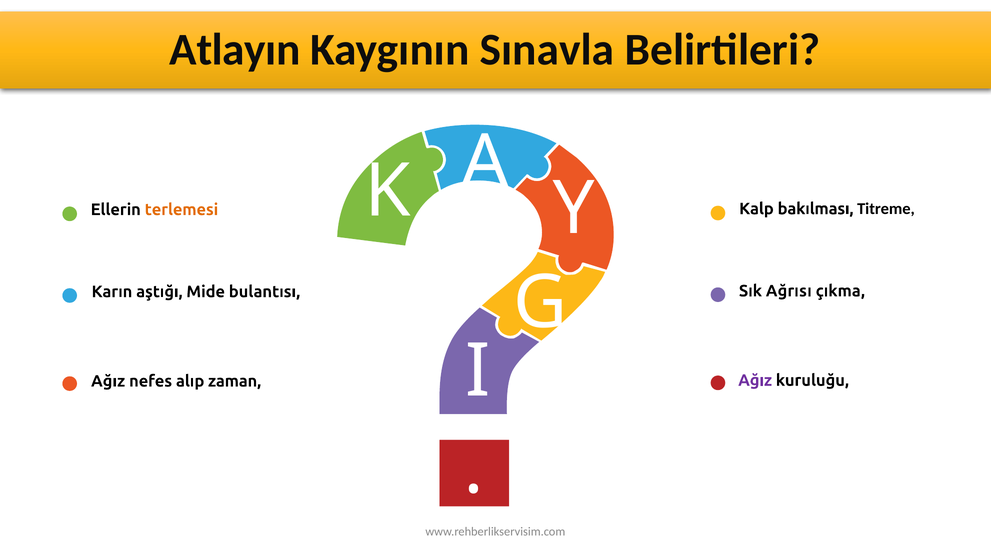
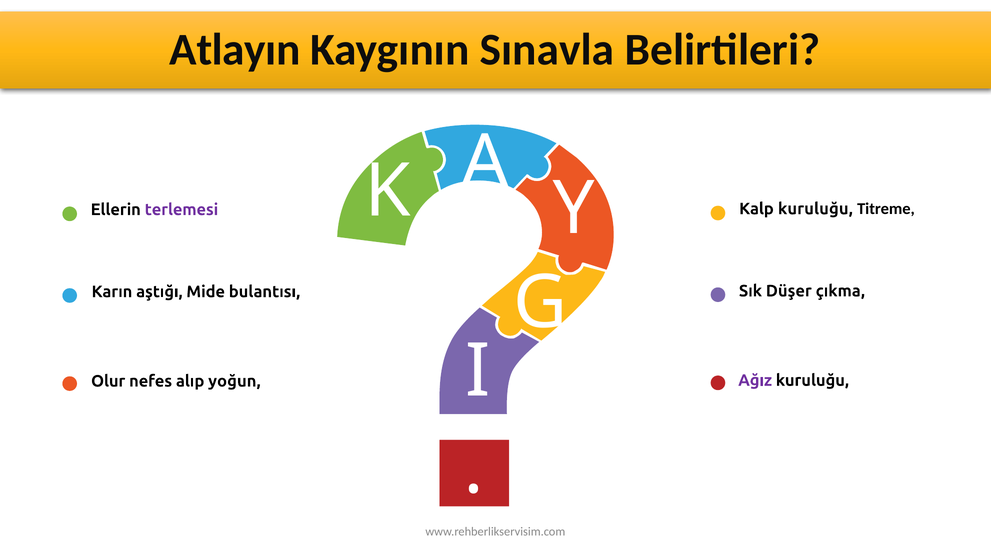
Kalp bakılması: bakılması -> kuruluğu
terlemesi colour: orange -> purple
Ağrısı: Ağrısı -> Düşer
Ağız at (108, 381): Ağız -> Olur
zaman: zaman -> yoğun
